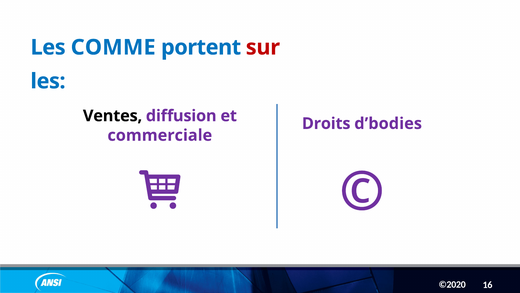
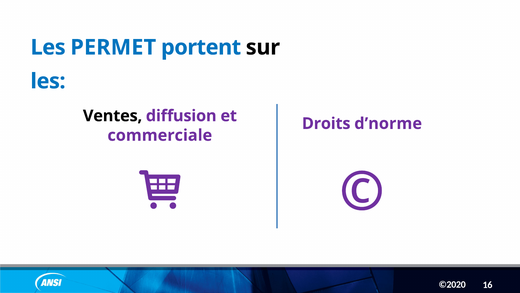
COMME: COMME -> PERMET
sur colour: red -> black
d’bodies: d’bodies -> d’norme
